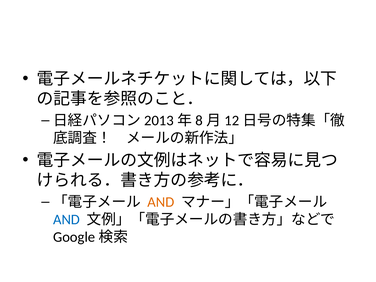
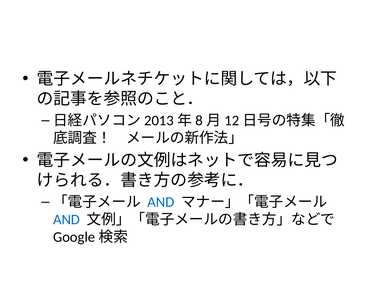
AND at (161, 202) colour: orange -> blue
